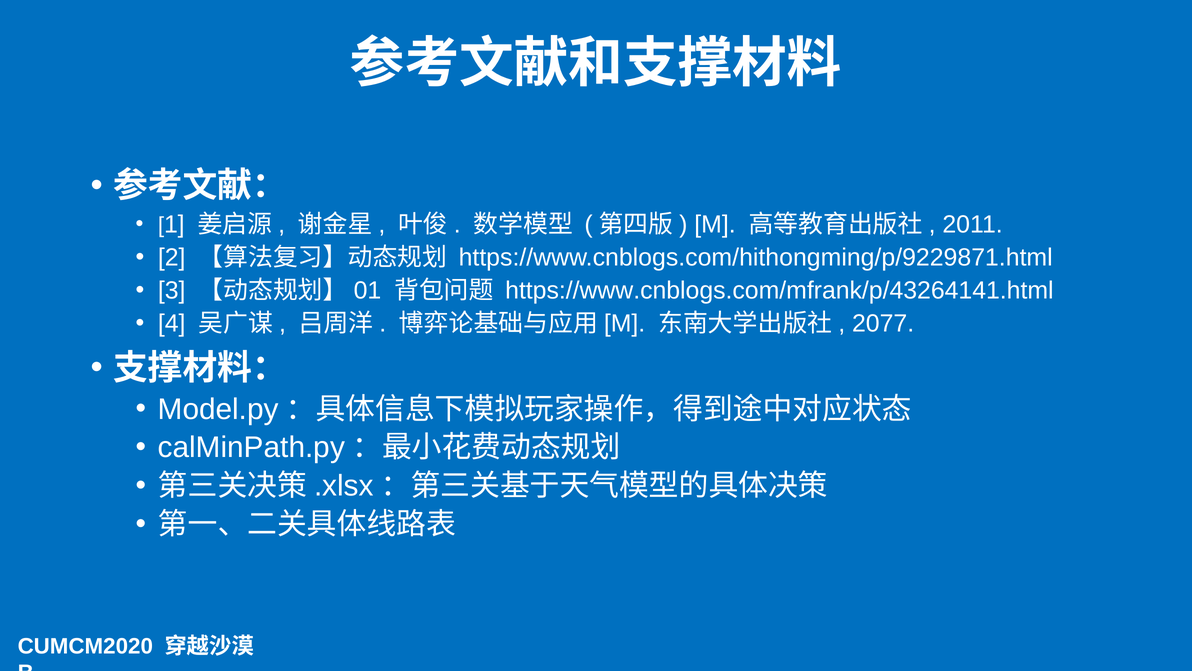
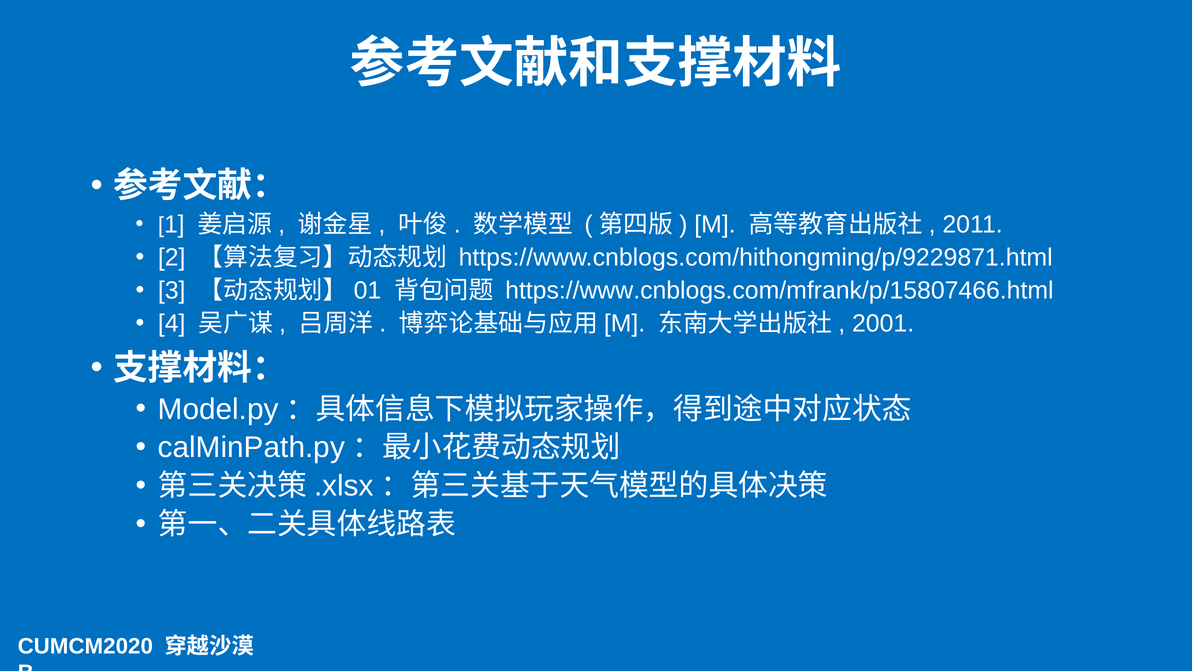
https://www.cnblogs.com/mfrank/p/43264141.html: https://www.cnblogs.com/mfrank/p/43264141.html -> https://www.cnblogs.com/mfrank/p/15807466.html
2077: 2077 -> 2001
